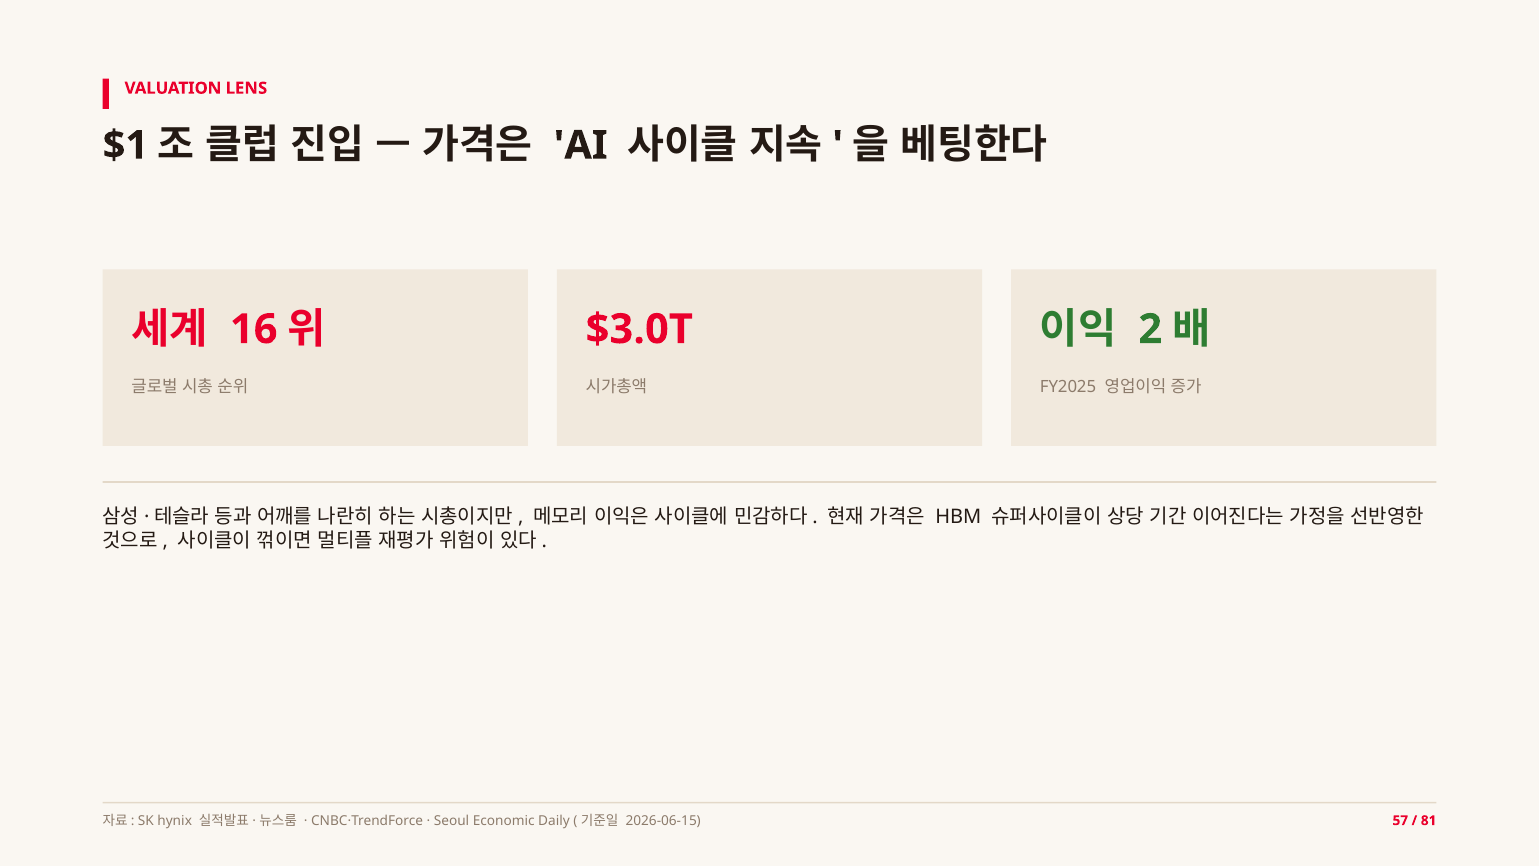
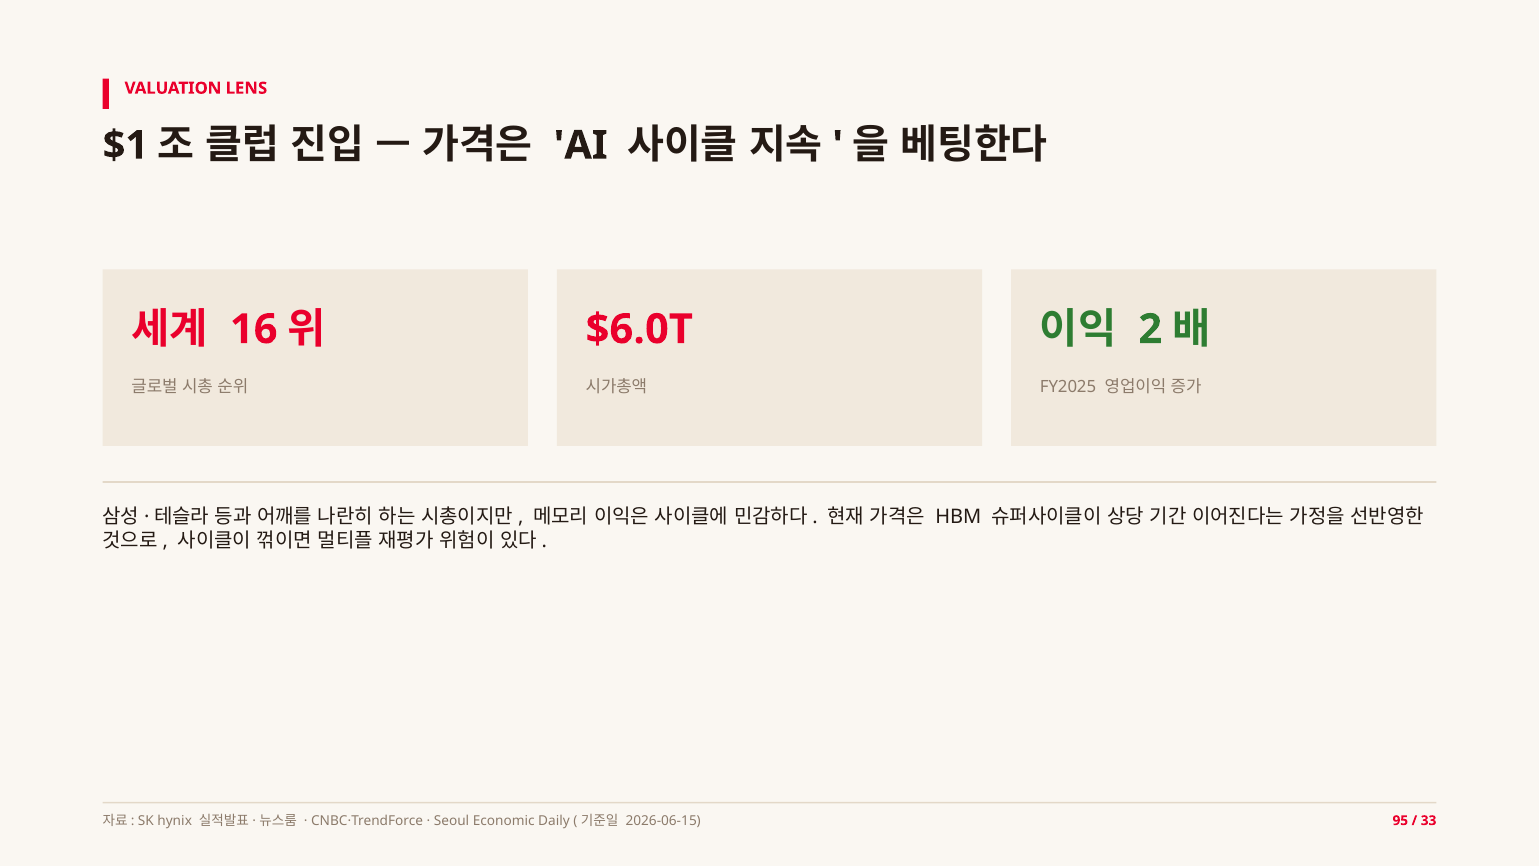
$3.0T: $3.0T -> $6.0T
57: 57 -> 95
81: 81 -> 33
